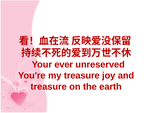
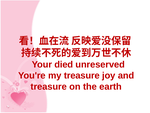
ever: ever -> died
